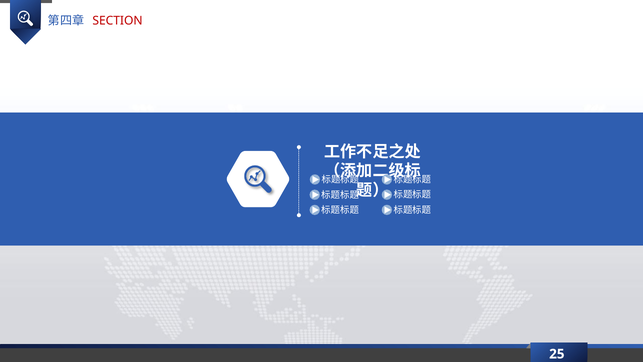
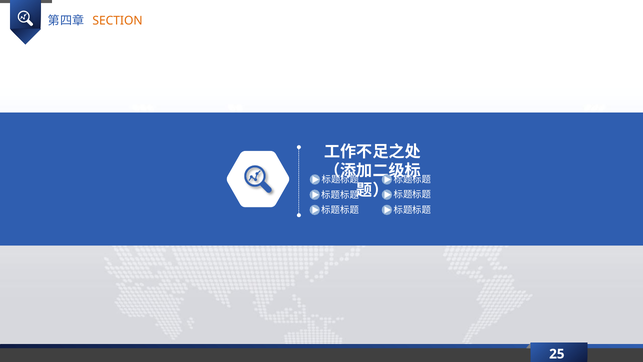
SECTION colour: red -> orange
